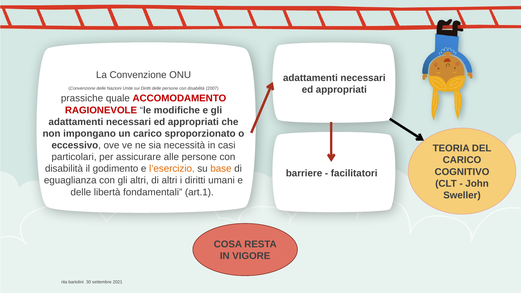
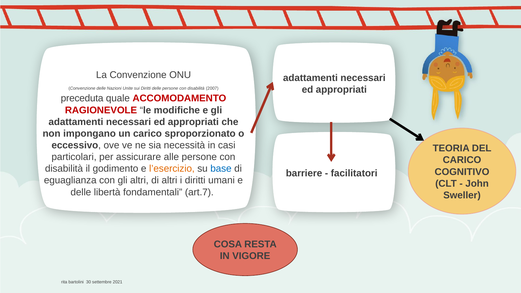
prassiche: prassiche -> preceduta
base colour: orange -> blue
art.1: art.1 -> art.7
